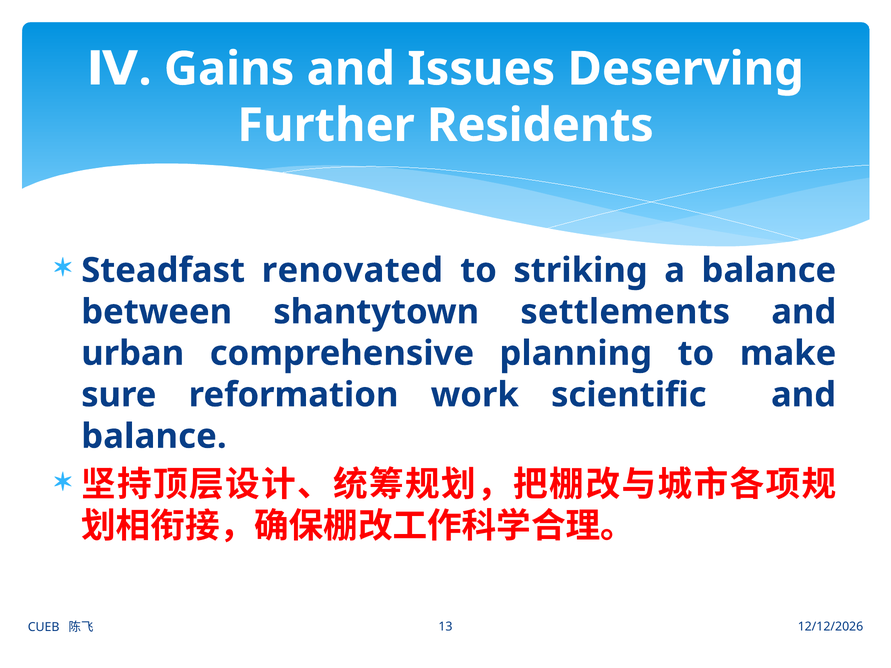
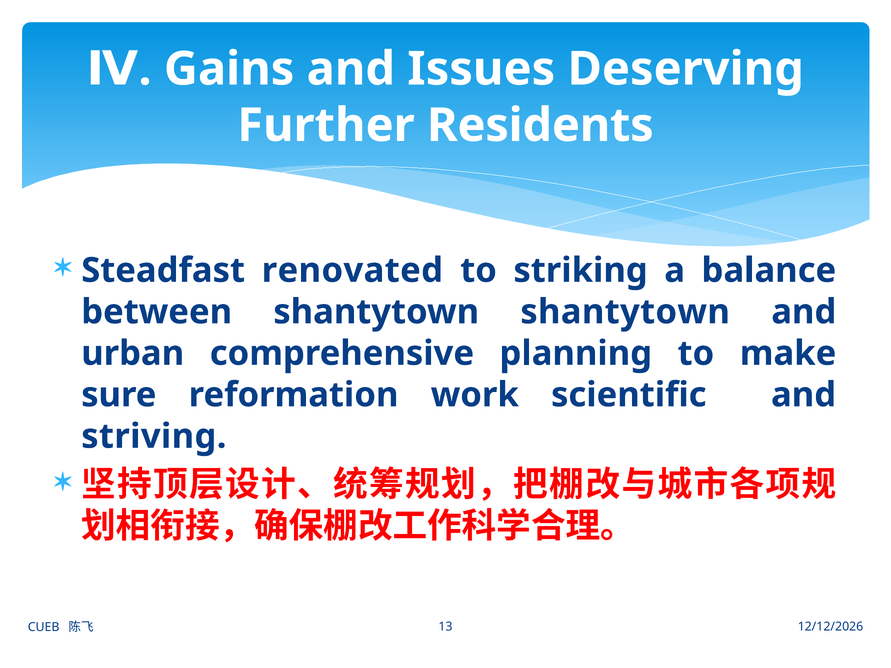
shantytown settlements: settlements -> shantytown
balance at (154, 437): balance -> striving
